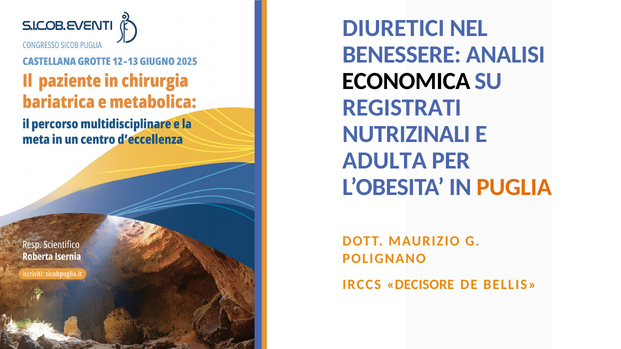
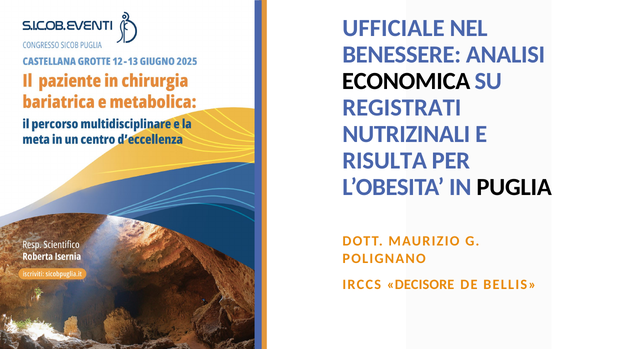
DIURETICI: DIURETICI -> UFFICIALE
ADULTA: ADULTA -> RISULTA
PUGLIA colour: orange -> black
